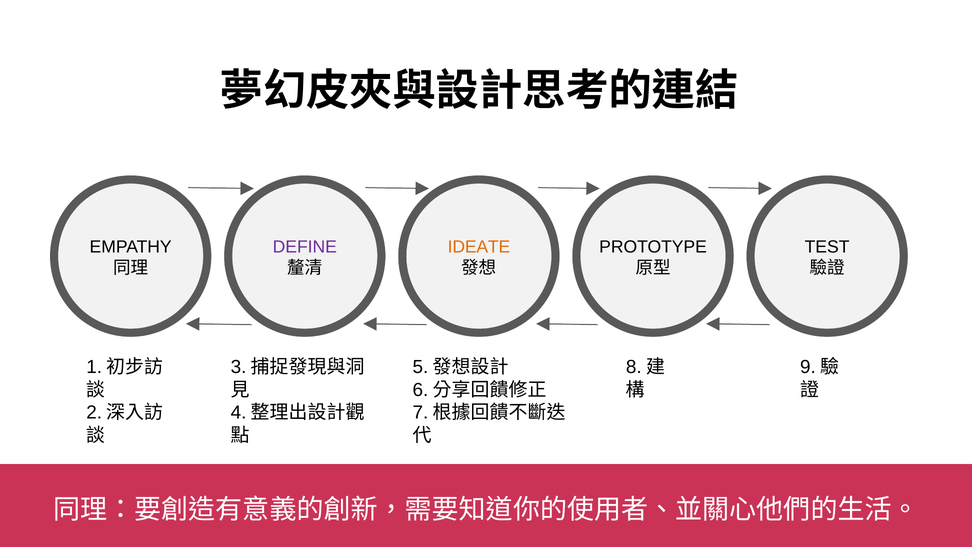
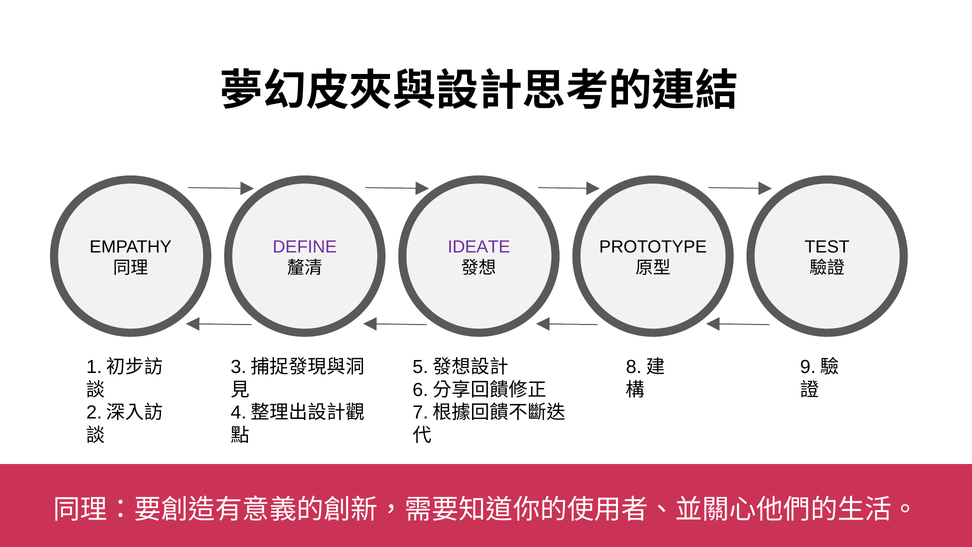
IDEATE colour: orange -> purple
